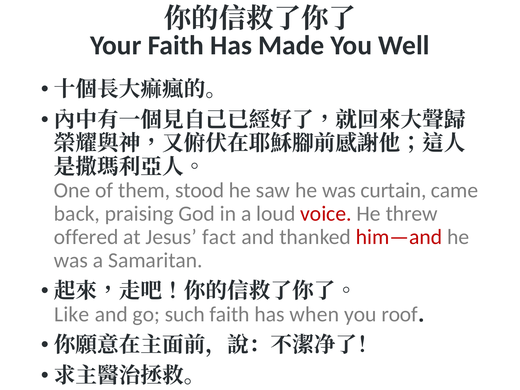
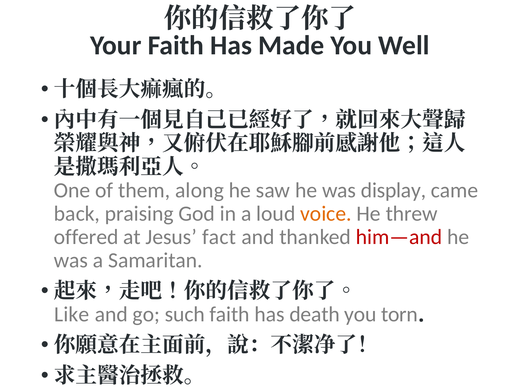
stood: stood -> along
curtain: curtain -> display
voice colour: red -> orange
when: when -> death
roof: roof -> torn
